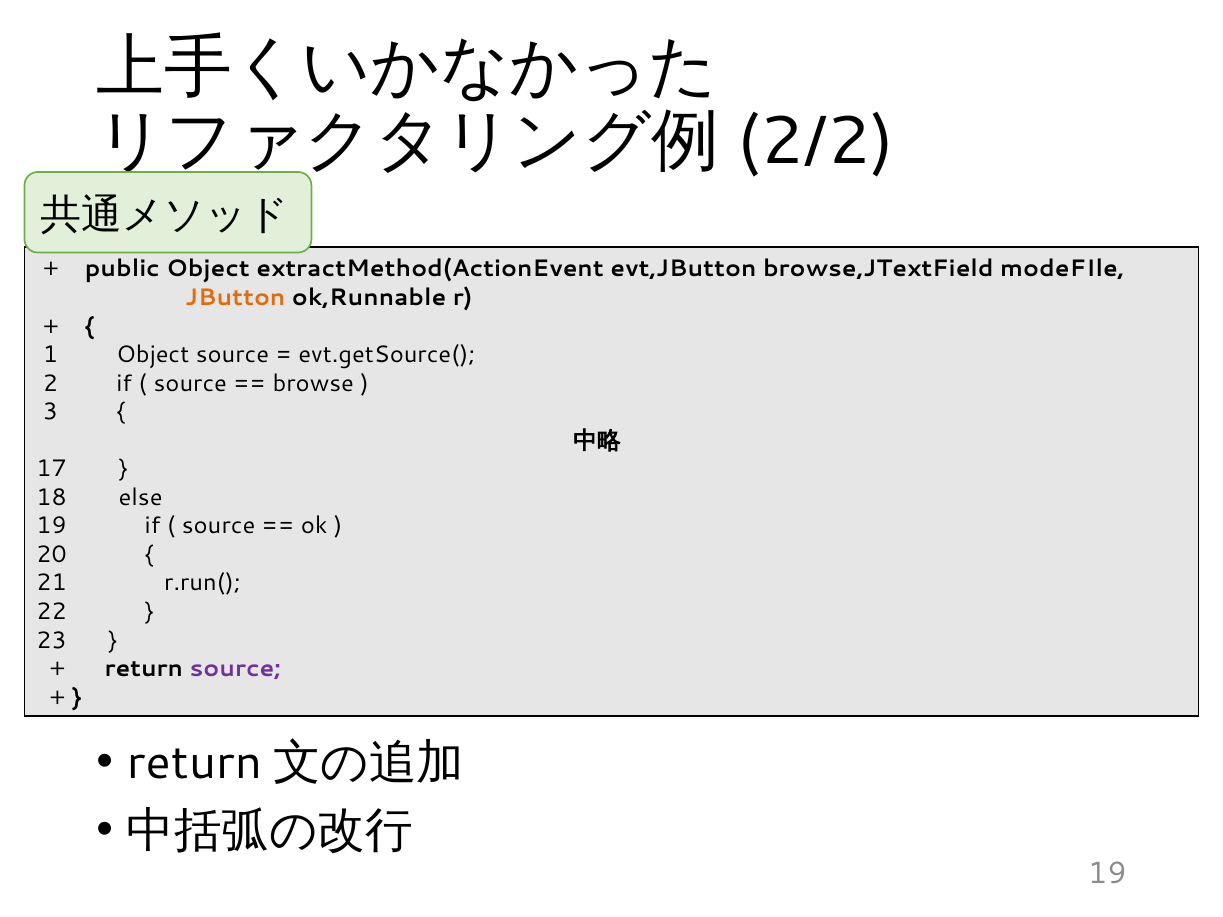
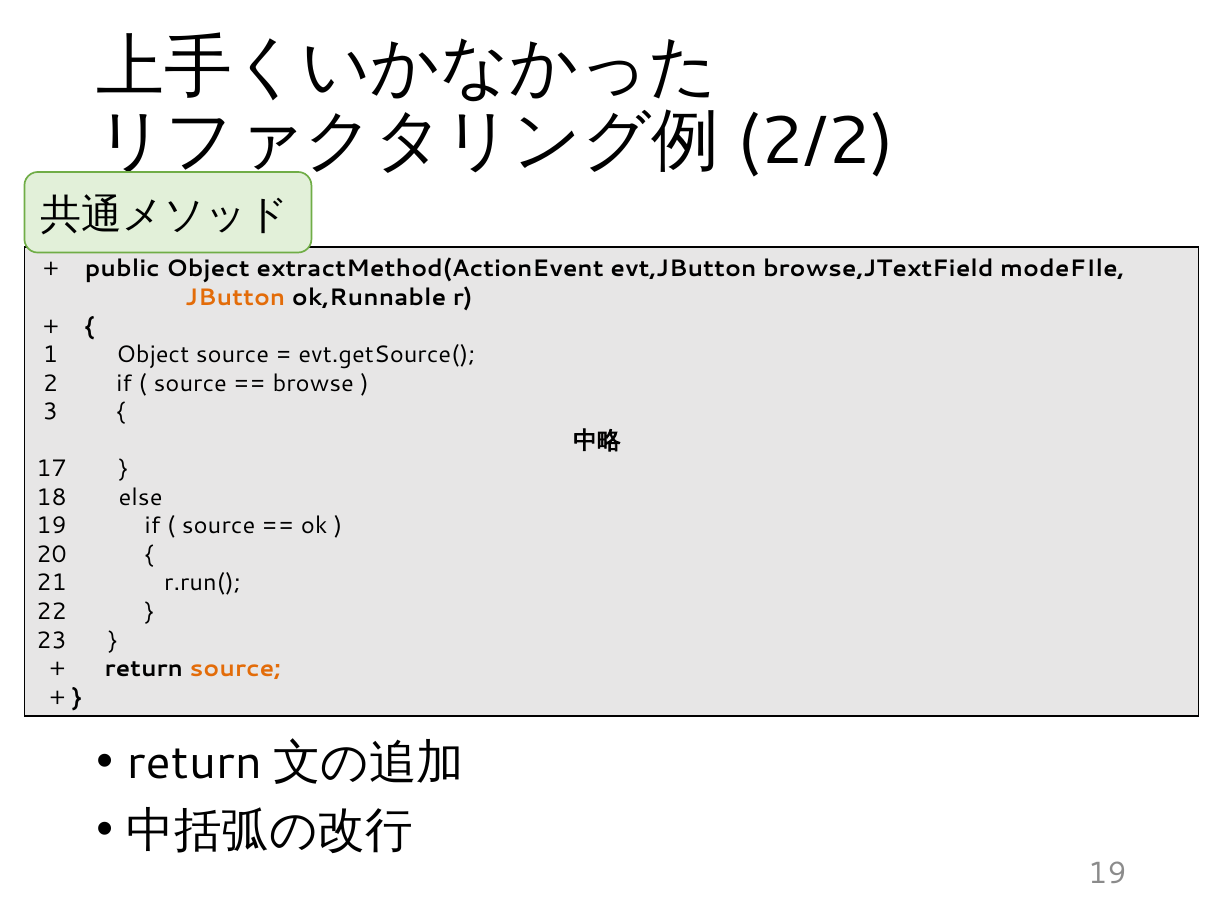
source at (235, 669) colour: purple -> orange
